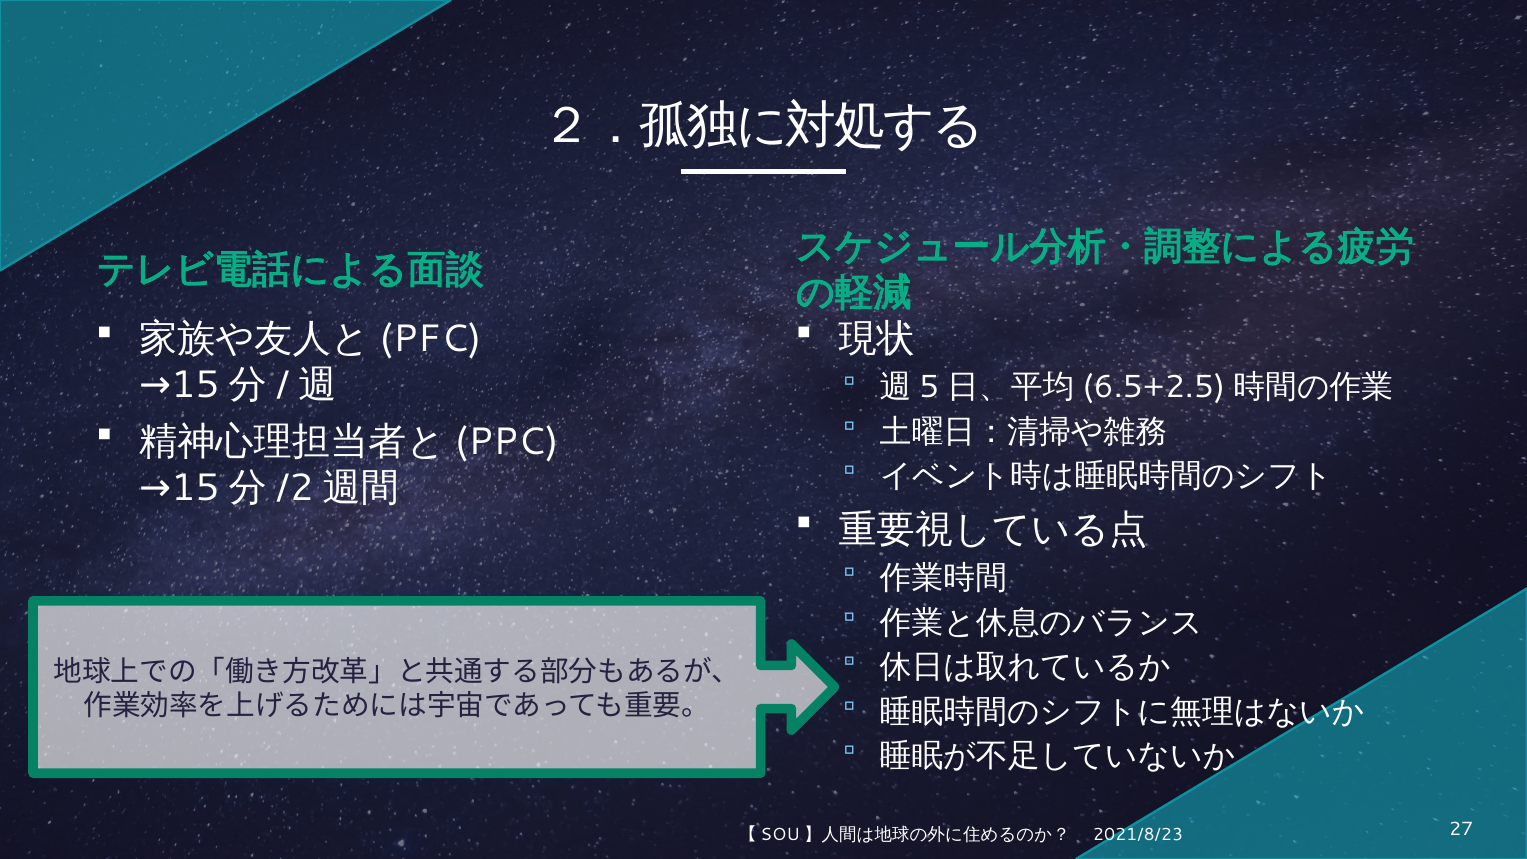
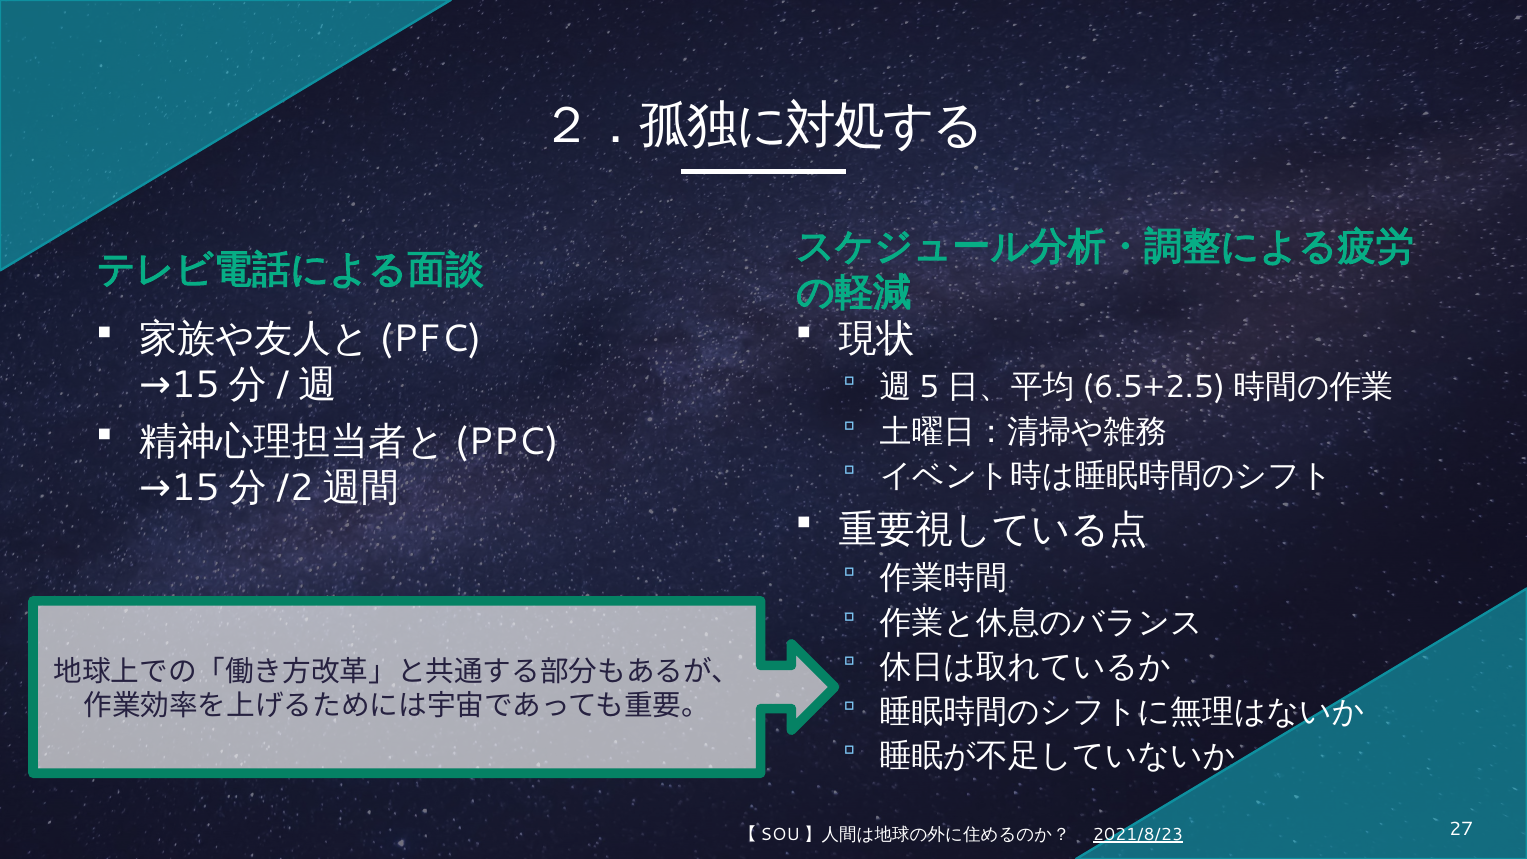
2021/8/23 underline: none -> present
